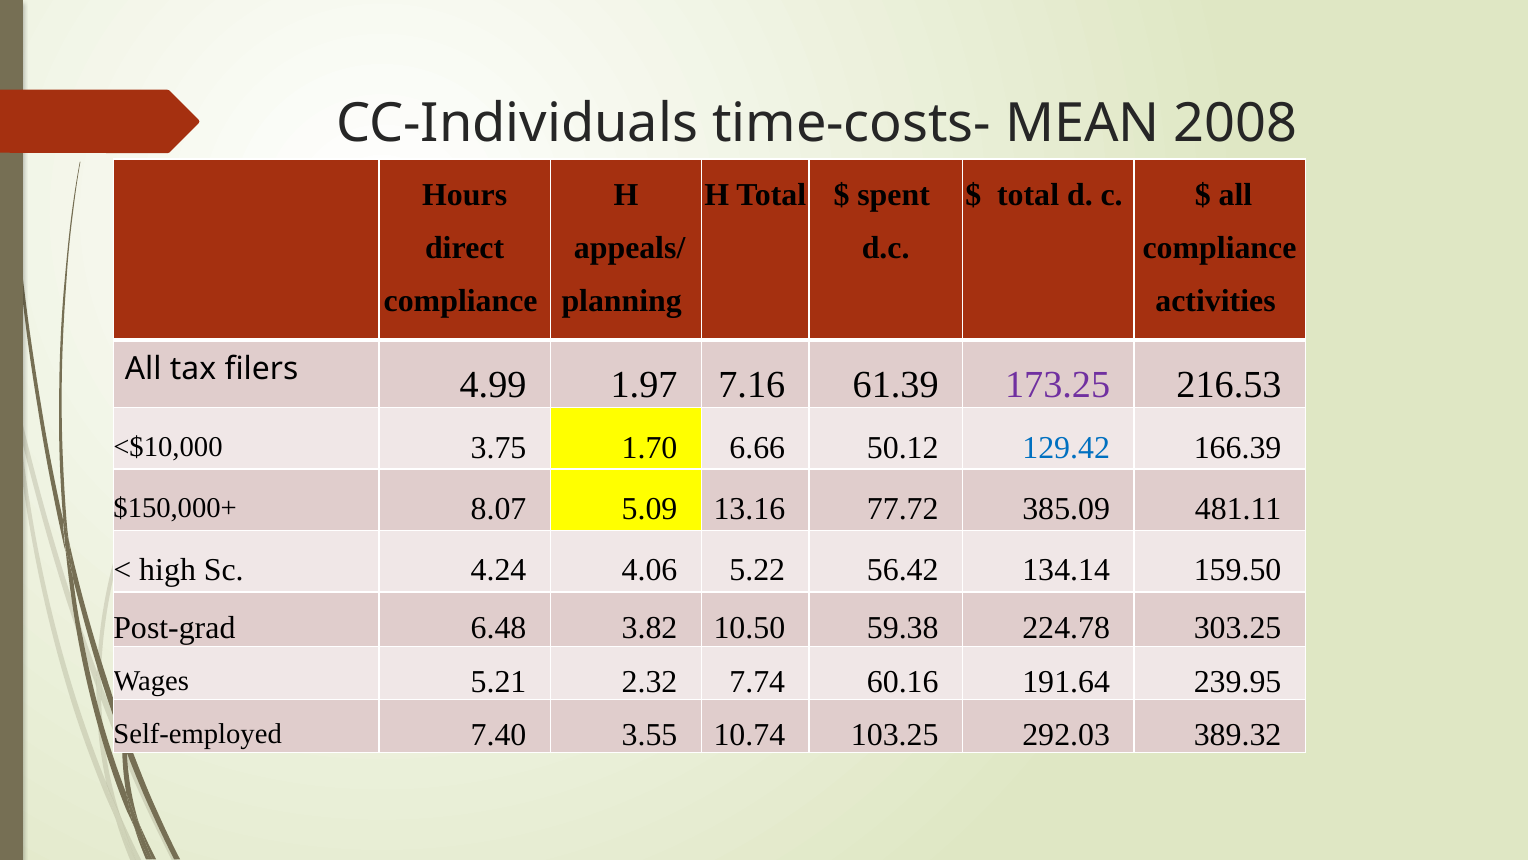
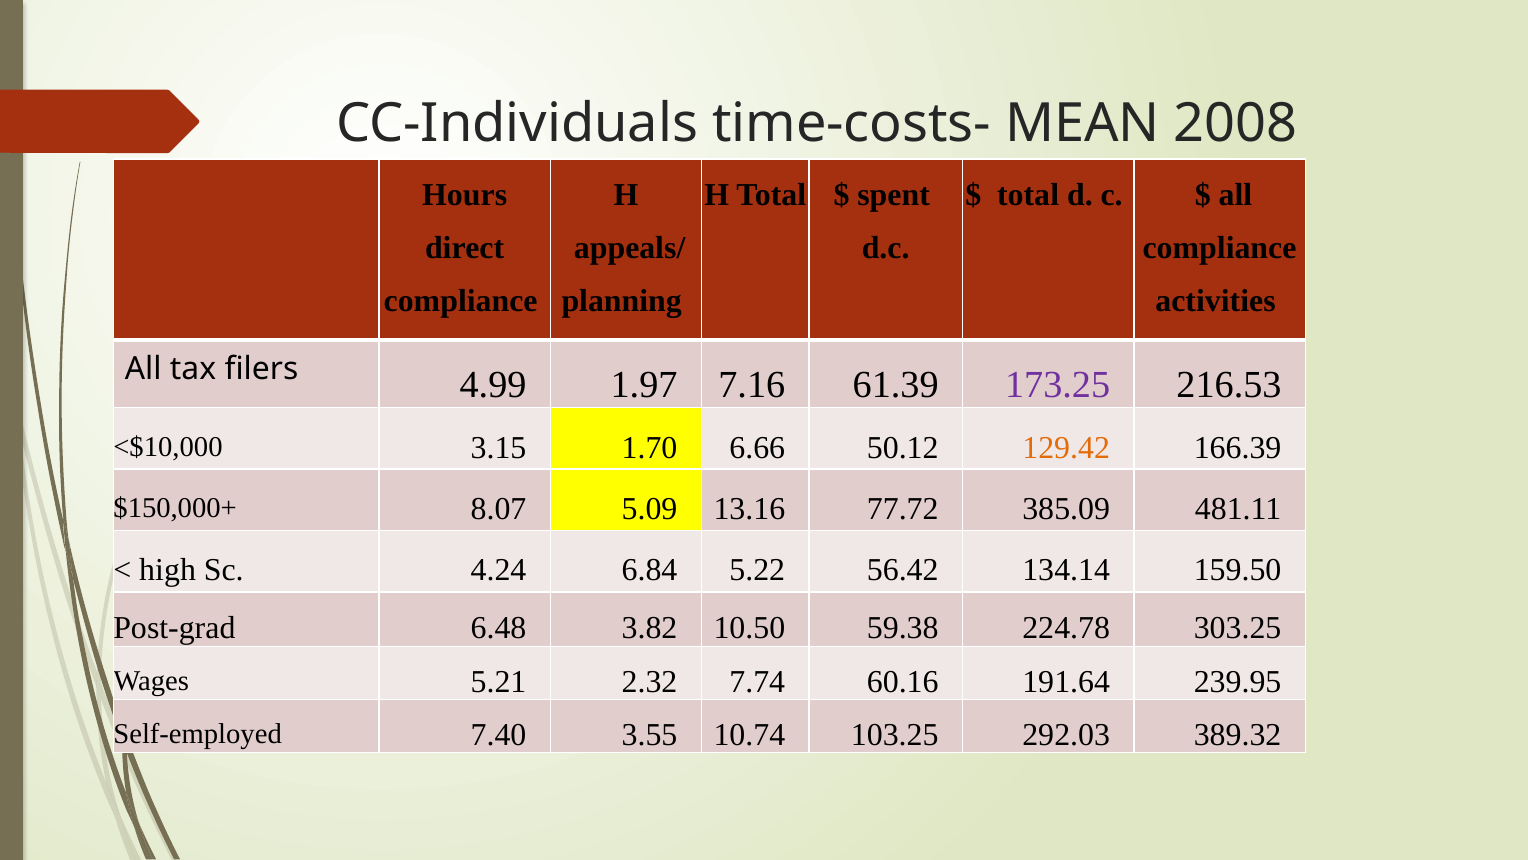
3.75: 3.75 -> 3.15
129.42 colour: blue -> orange
4.06: 4.06 -> 6.84
